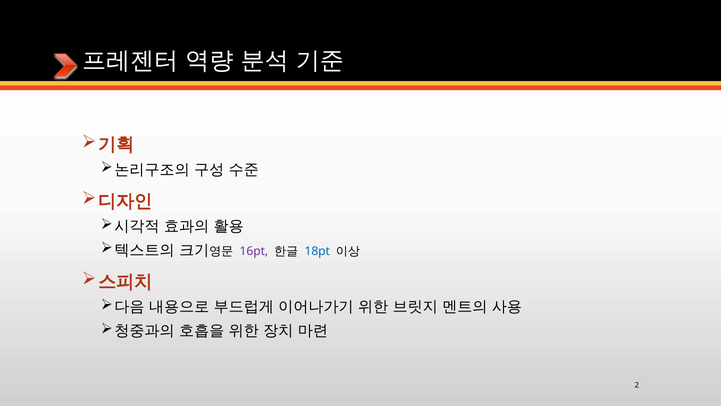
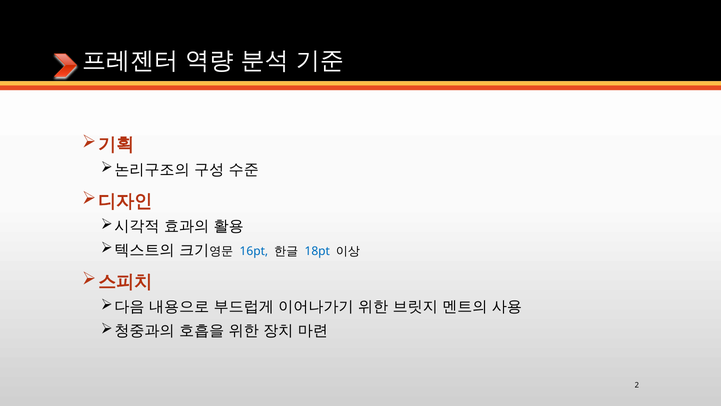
16pt colour: purple -> blue
